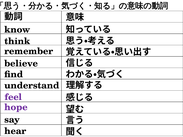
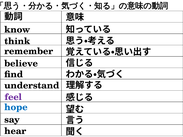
hope colour: purple -> blue
